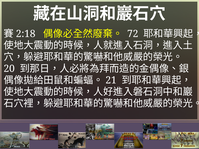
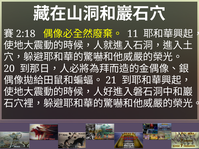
72: 72 -> 11
